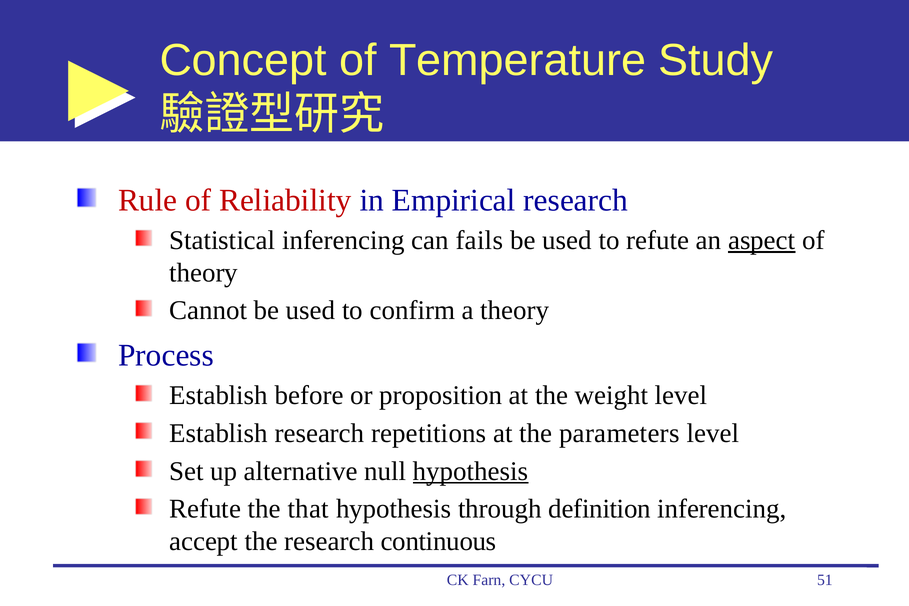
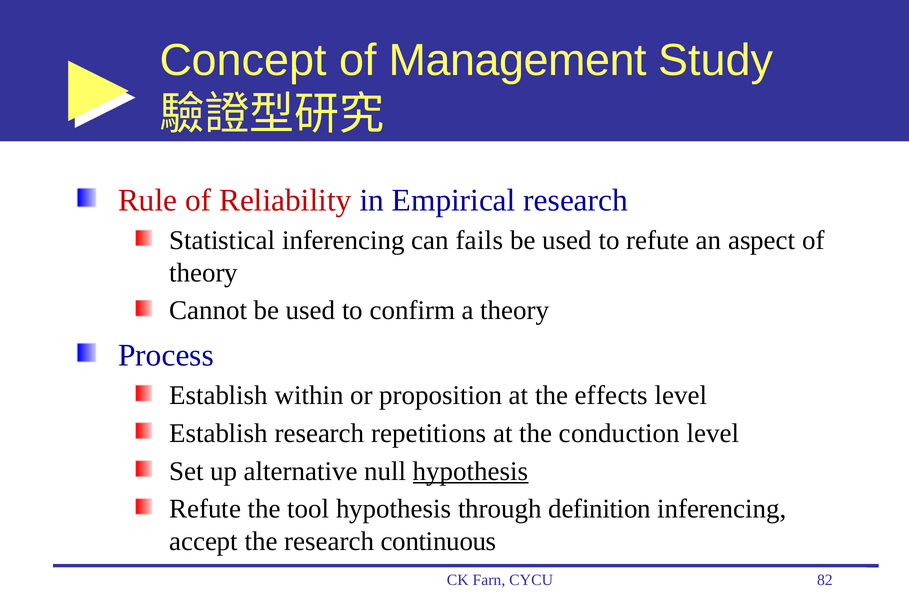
Temperature: Temperature -> Management
aspect underline: present -> none
before: before -> within
weight: weight -> effects
parameters: parameters -> conduction
that: that -> tool
51: 51 -> 82
